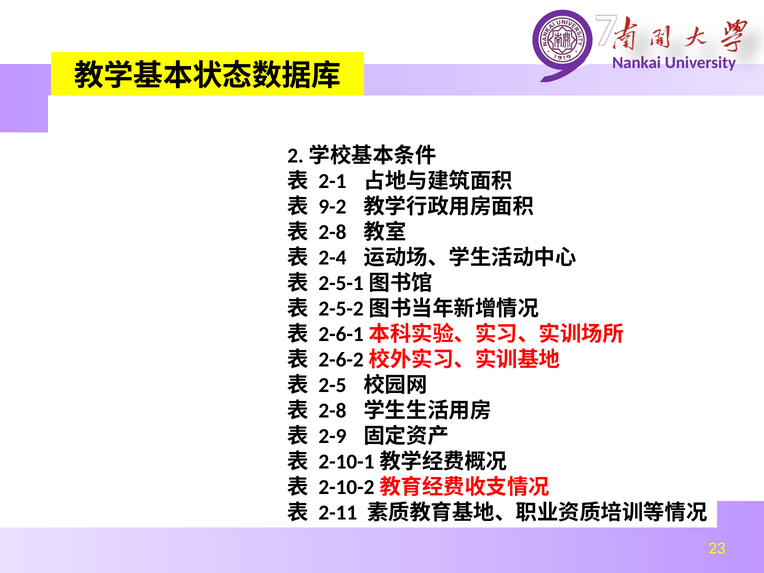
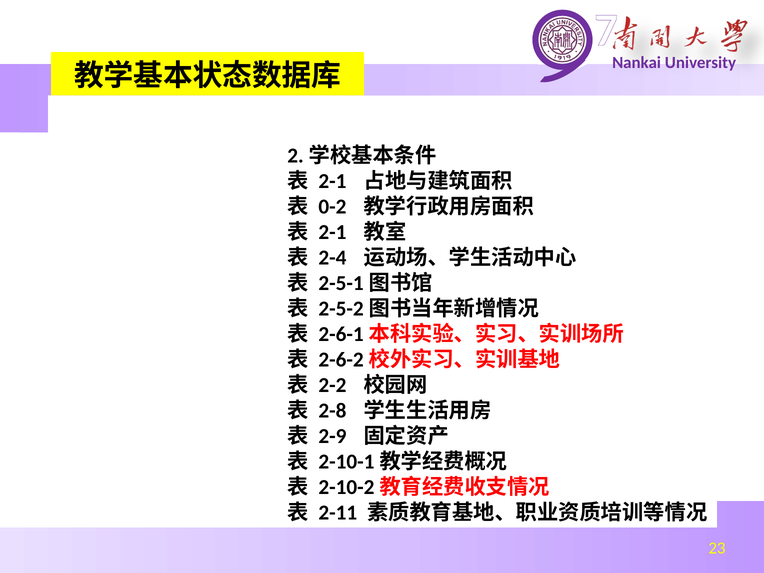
9-2: 9-2 -> 0-2
2-8 at (332, 232): 2-8 -> 2-1
2-5: 2-5 -> 2-2
